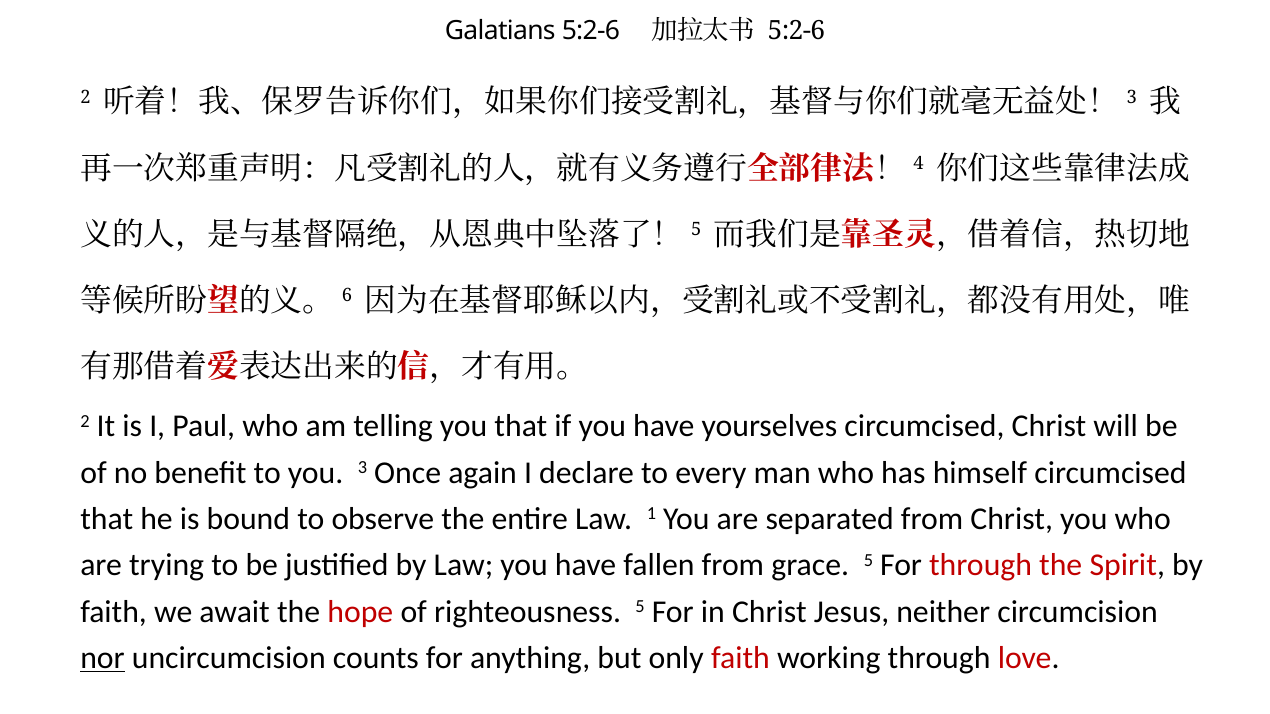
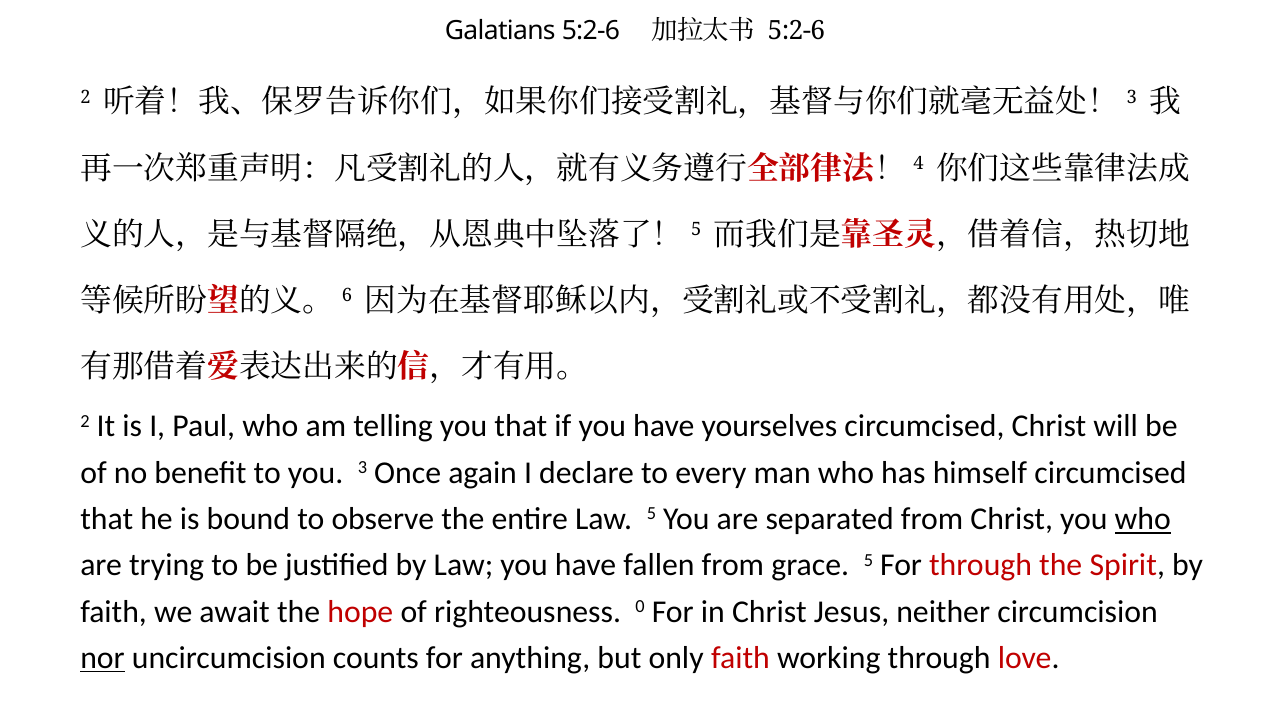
Law 1: 1 -> 5
who at (1143, 519) underline: none -> present
righteousness 5: 5 -> 0
